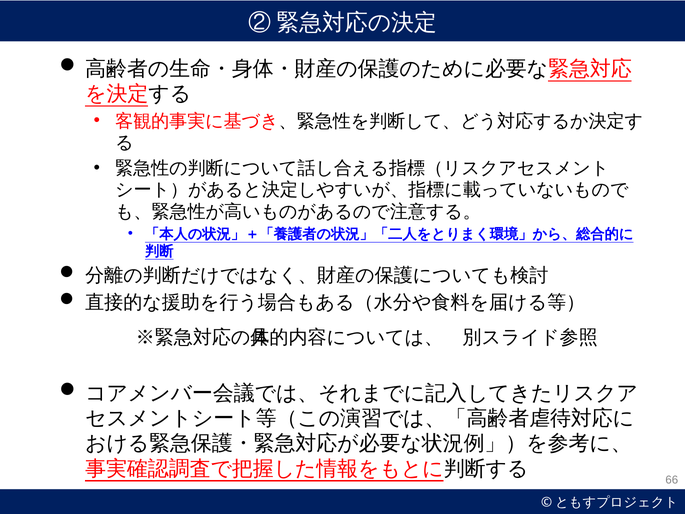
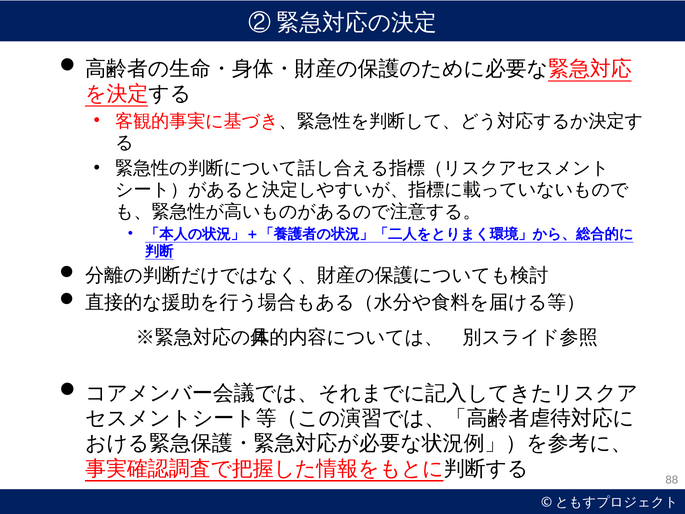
66: 66 -> 88
